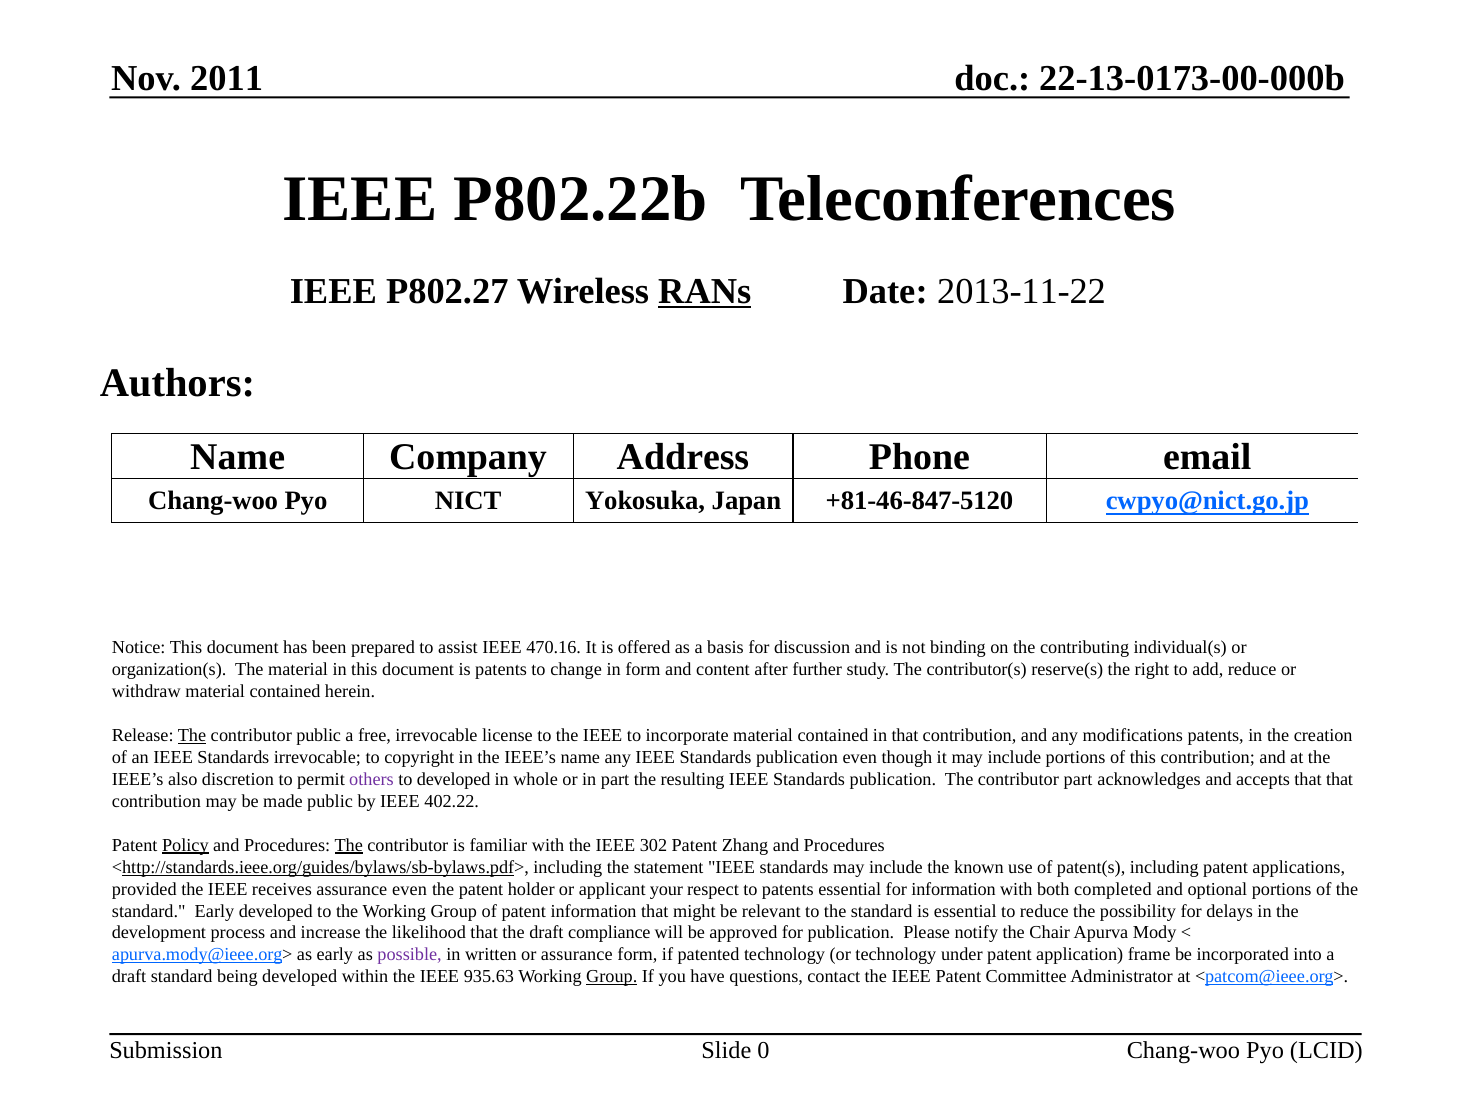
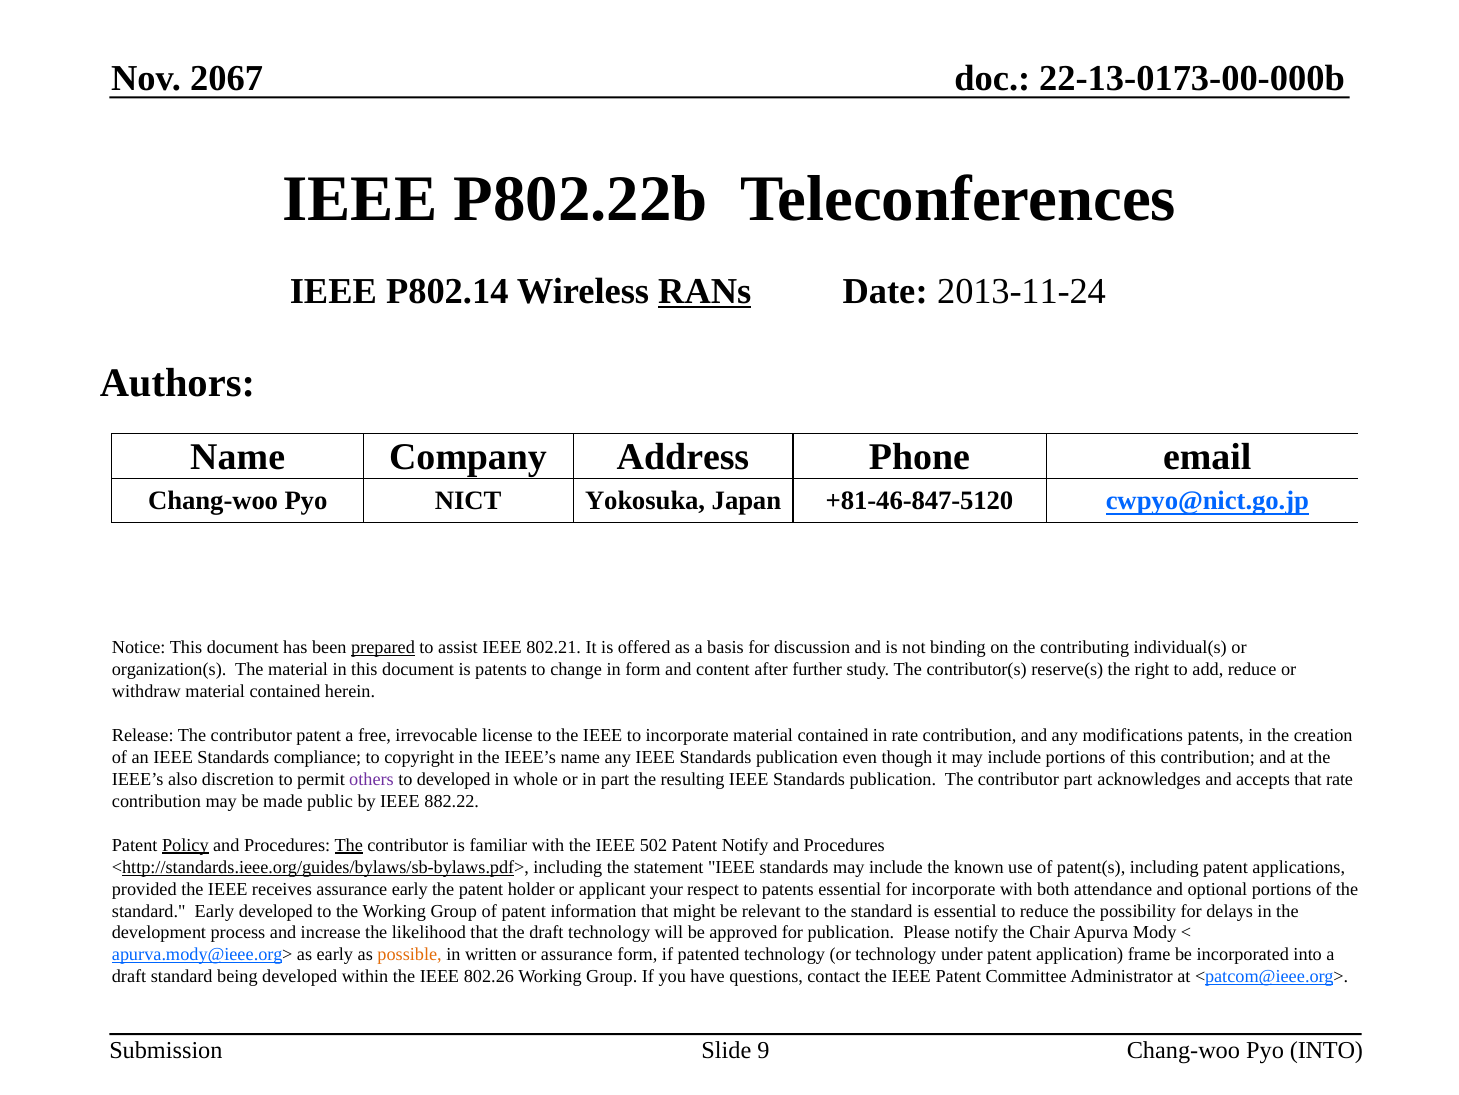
2011: 2011 -> 2067
P802.27: P802.27 -> P802.14
2013-11-22: 2013-11-22 -> 2013-11-24
prepared underline: none -> present
470.16: 470.16 -> 802.21
The at (192, 735) underline: present -> none
contributor public: public -> patent
in that: that -> rate
Standards irrevocable: irrevocable -> compliance
that that: that -> rate
402.22: 402.22 -> 882.22
302: 302 -> 502
Patent Zhang: Zhang -> Notify
assurance even: even -> early
for information: information -> incorporate
completed: completed -> attendance
draft compliance: compliance -> technology
possible colour: purple -> orange
935.63: 935.63 -> 802.26
Group at (612, 976) underline: present -> none
0: 0 -> 9
Pyo LCID: LCID -> INTO
